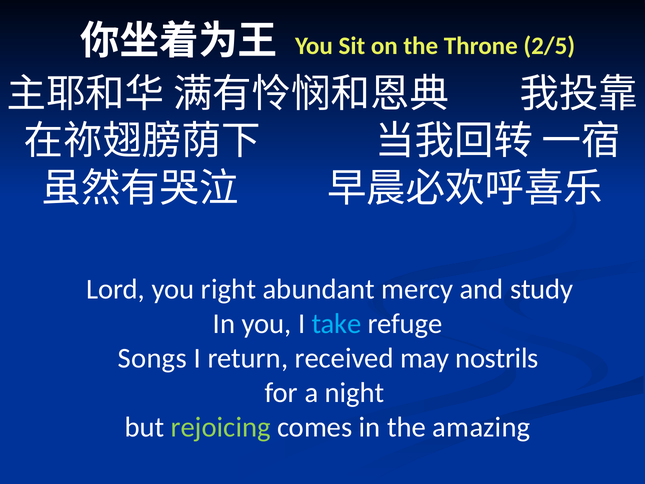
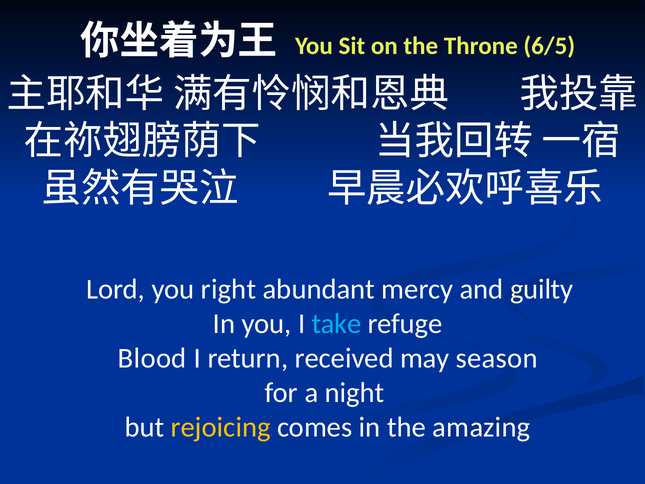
2/5: 2/5 -> 6/5
study: study -> guilty
Songs: Songs -> Blood
nostrils: nostrils -> season
rejoicing colour: light green -> yellow
